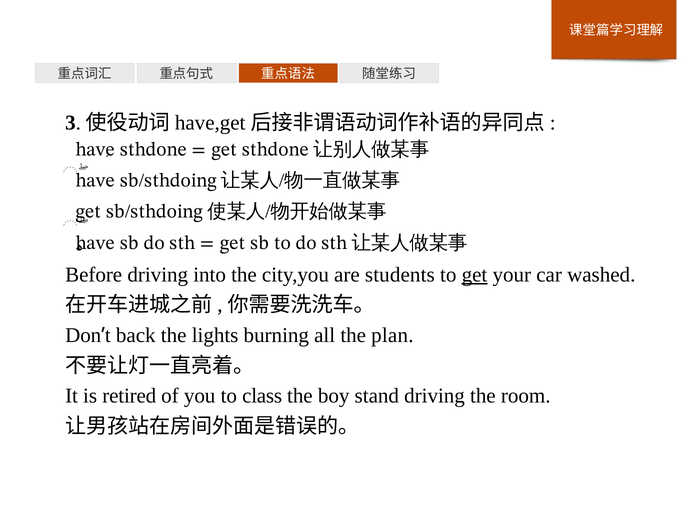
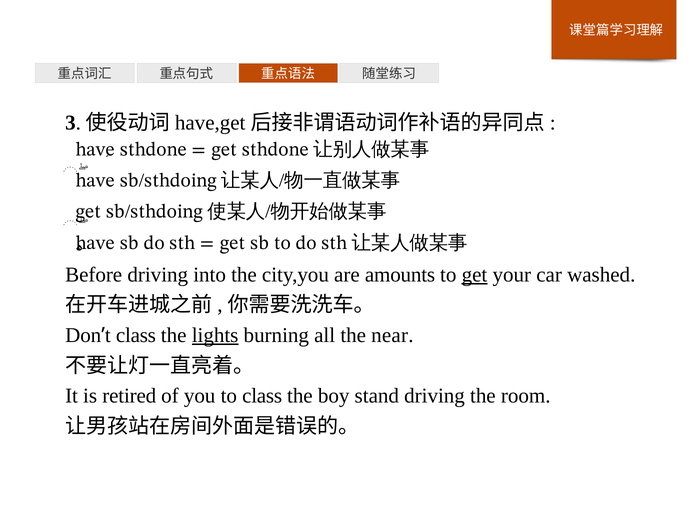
students: students -> amounts
back at (136, 335): back -> class
lights underline: none -> present
plan: plan -> near
